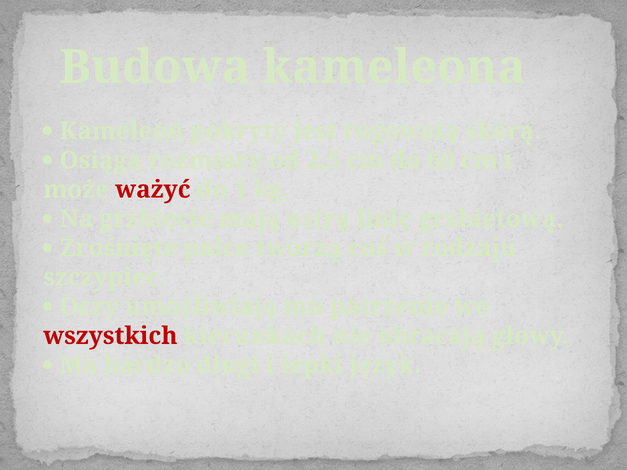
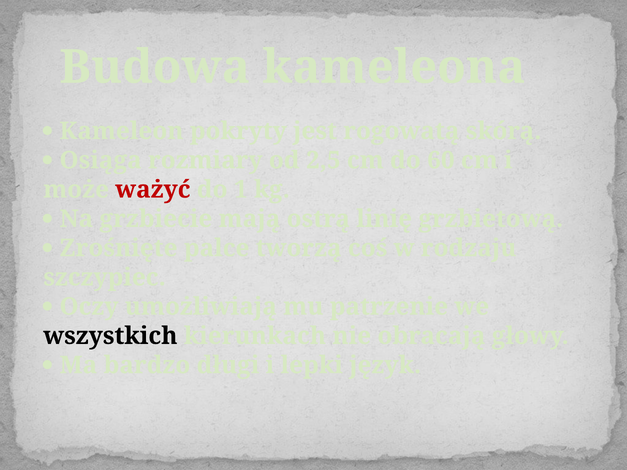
wszystkich colour: red -> black
